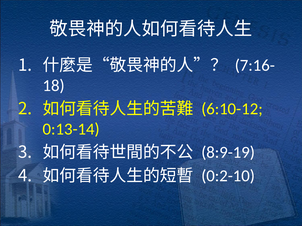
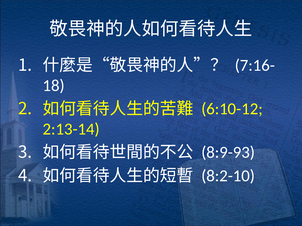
0:13-14: 0:13-14 -> 2:13-14
8:9-19: 8:9-19 -> 8:9-93
0:2-10: 0:2-10 -> 8:2-10
